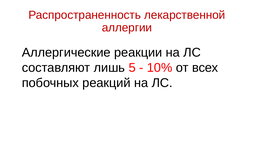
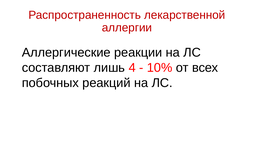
5: 5 -> 4
